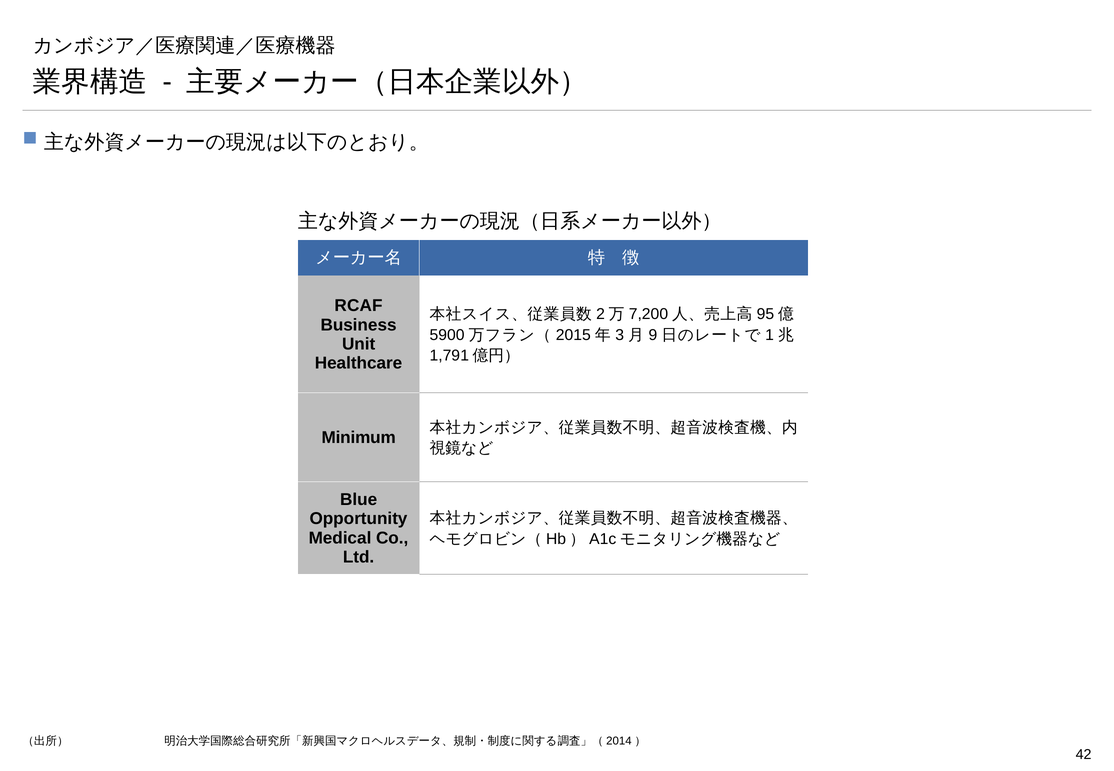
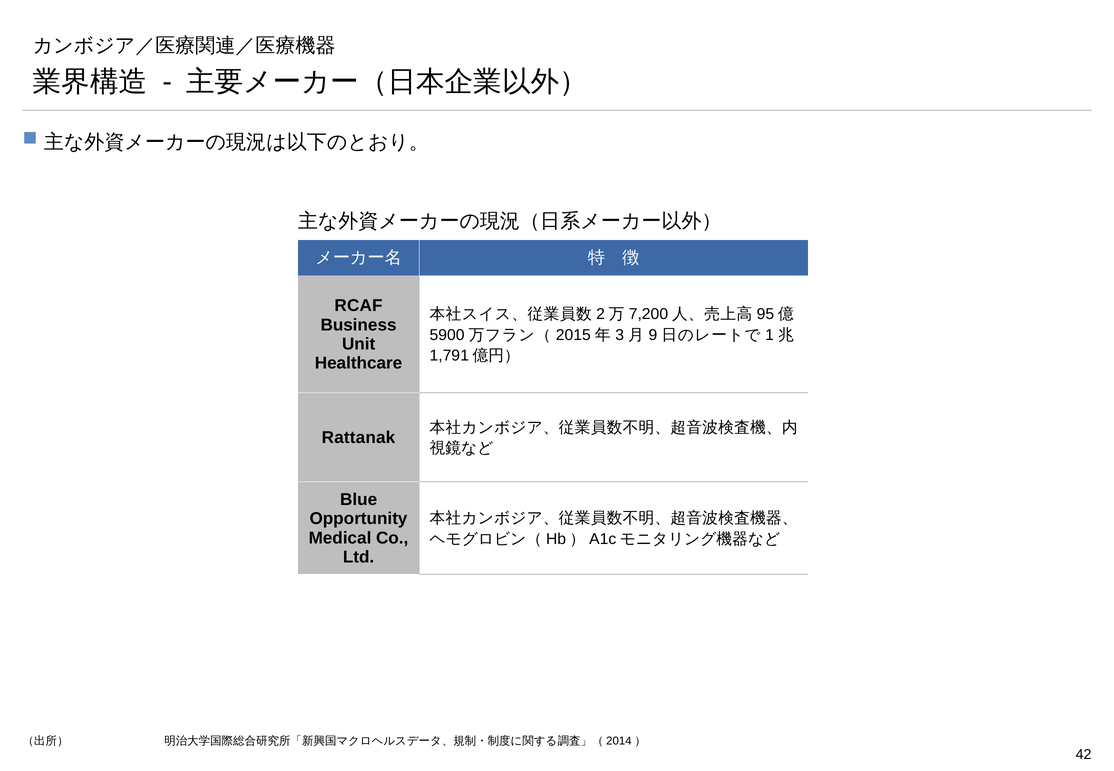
Minimum: Minimum -> Rattanak
